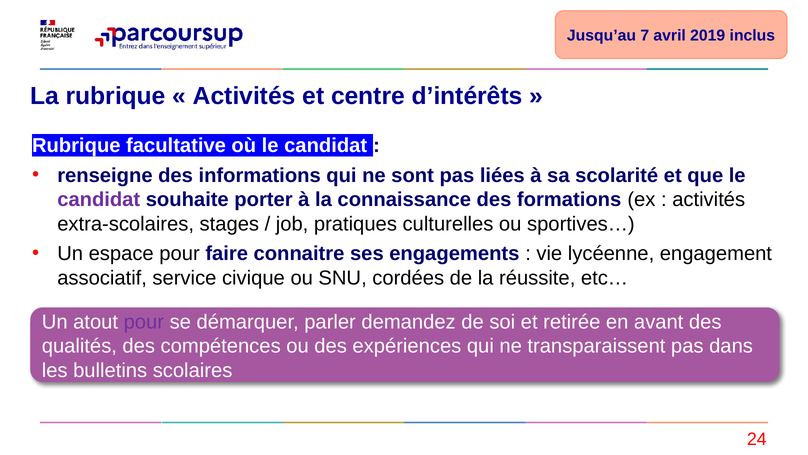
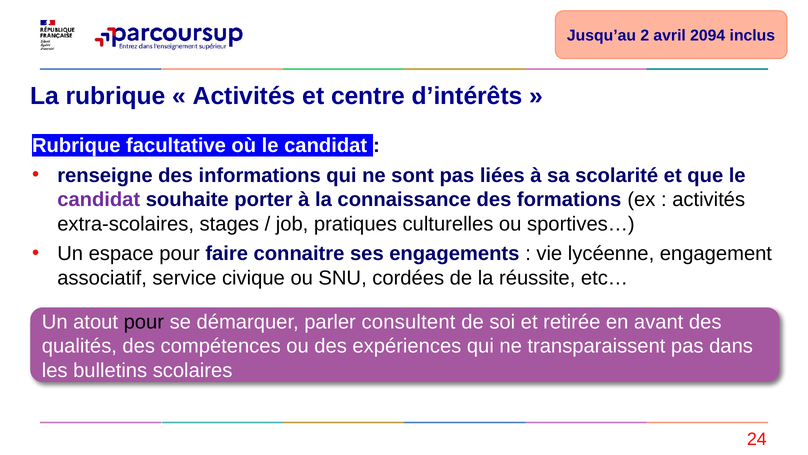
7: 7 -> 2
2019: 2019 -> 2094
pour at (144, 322) colour: purple -> black
demandez: demandez -> consultent
